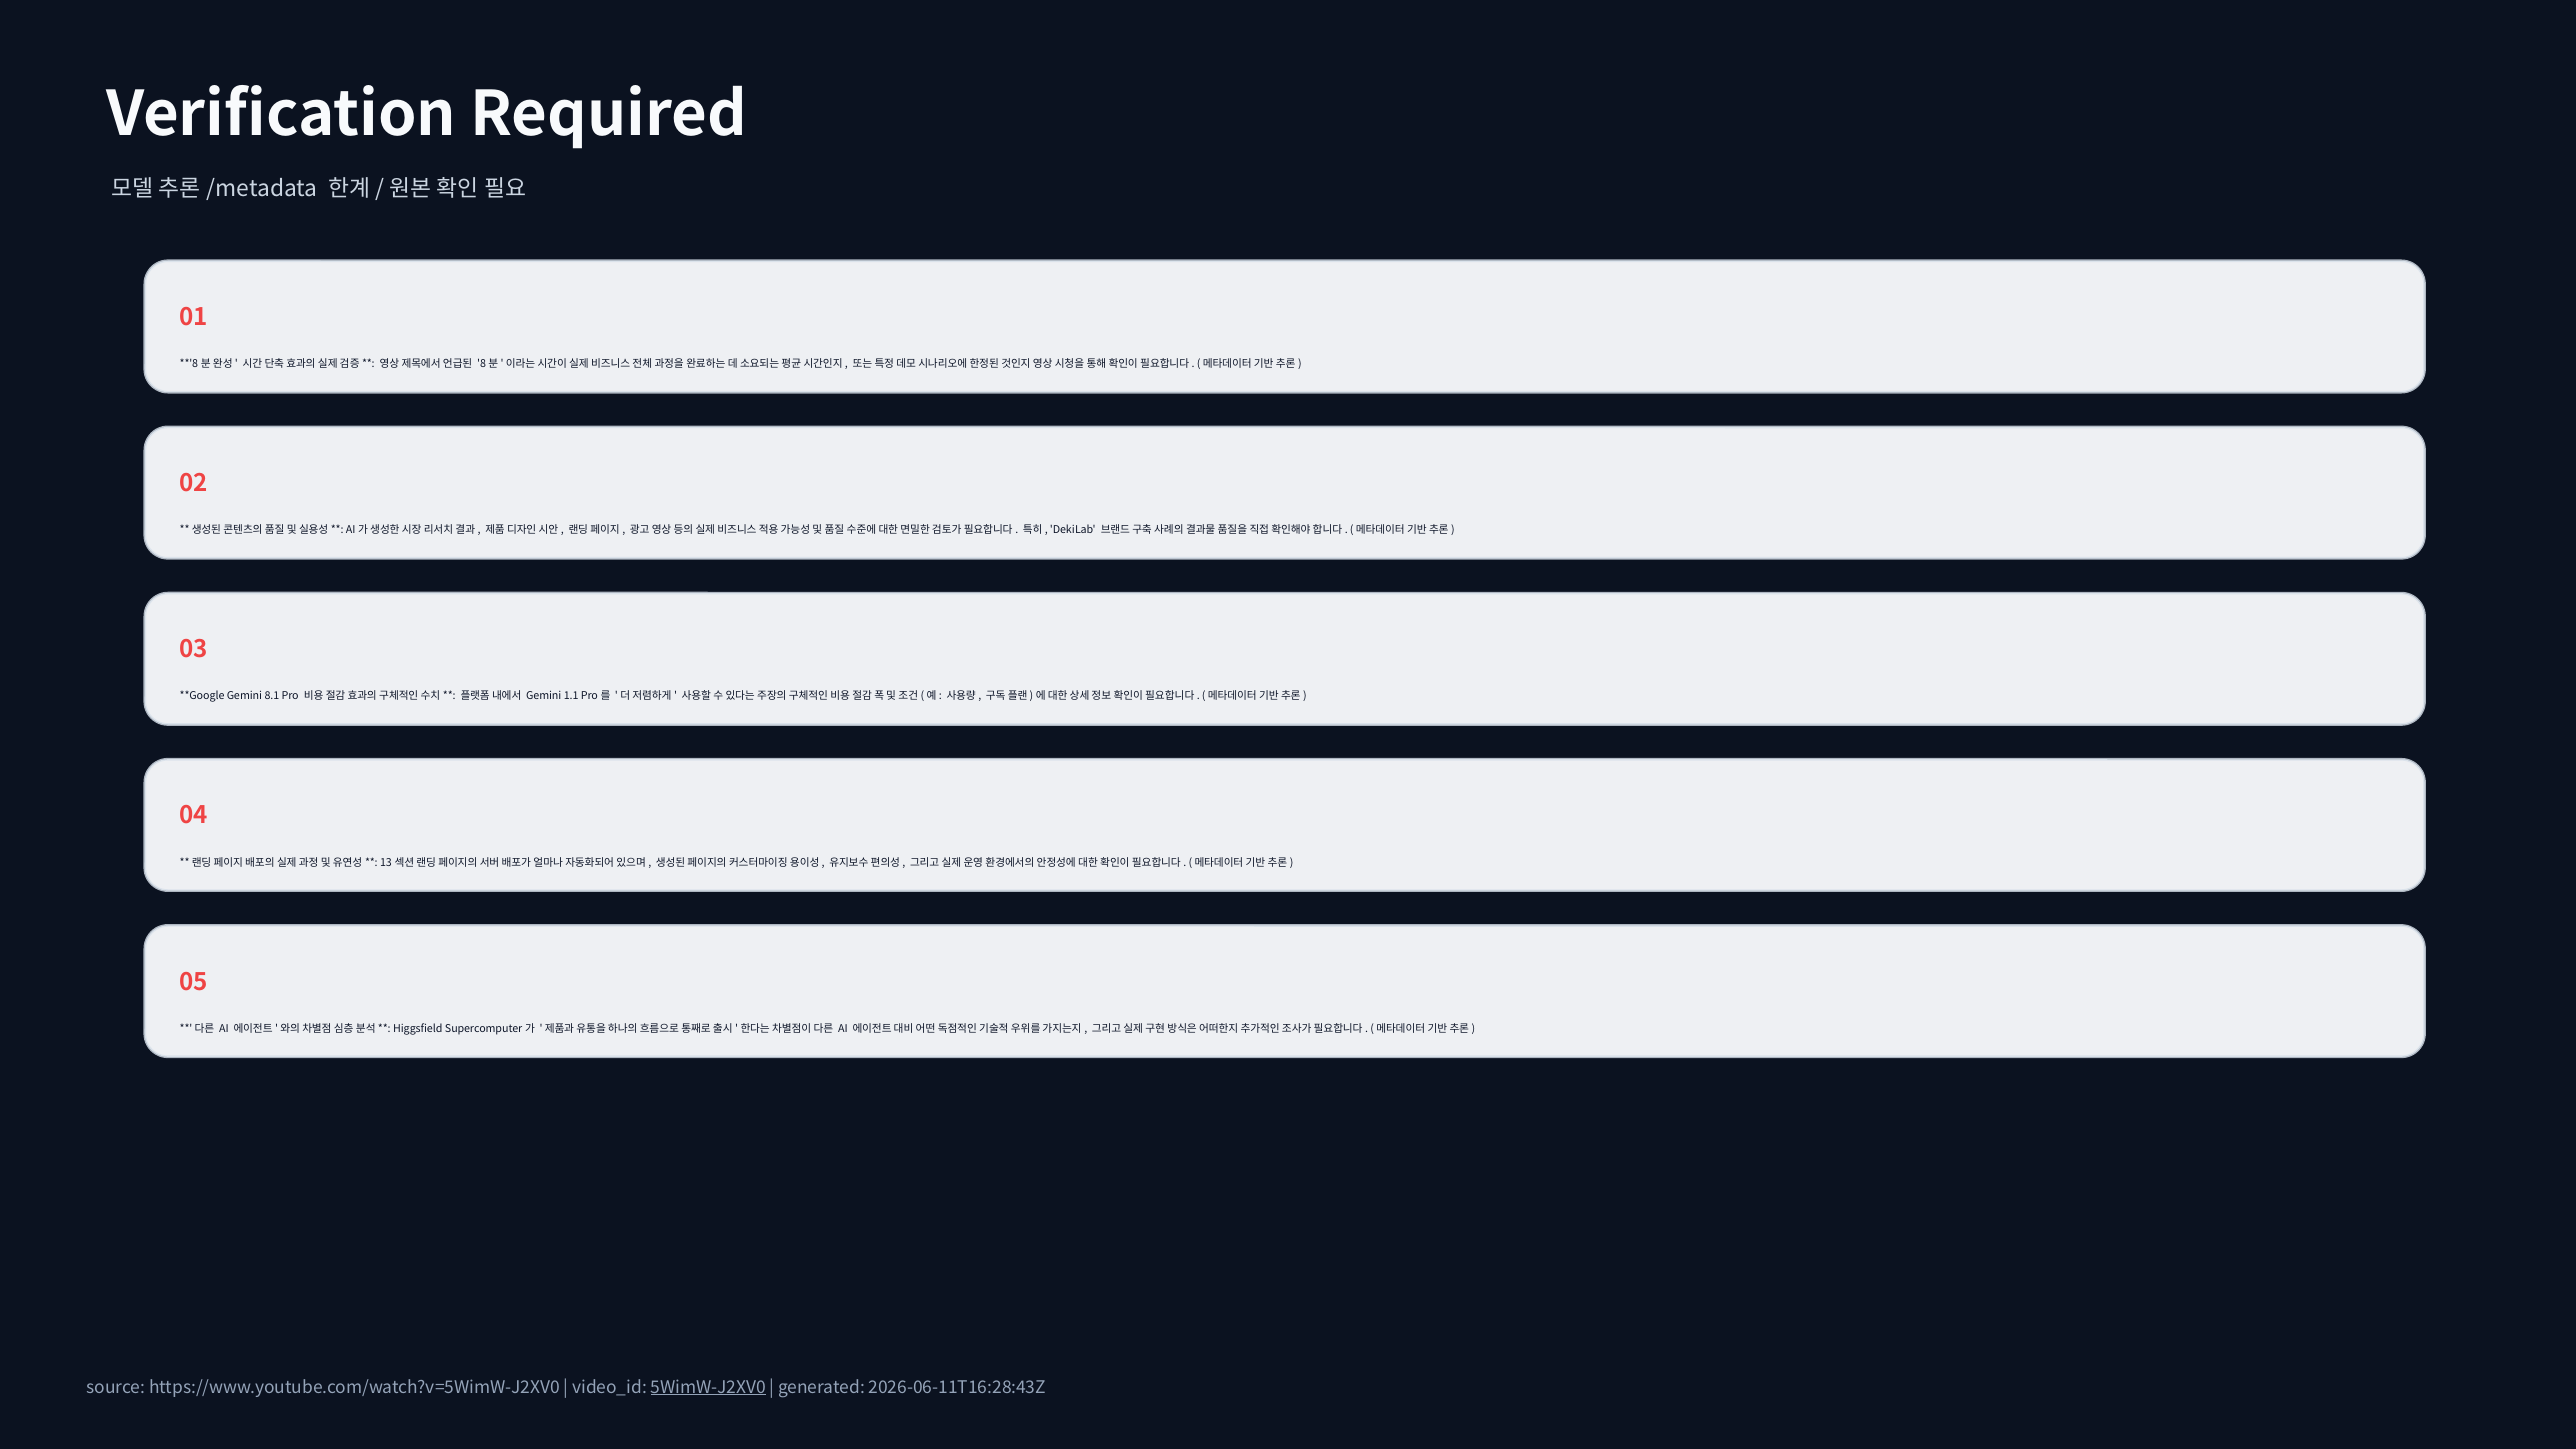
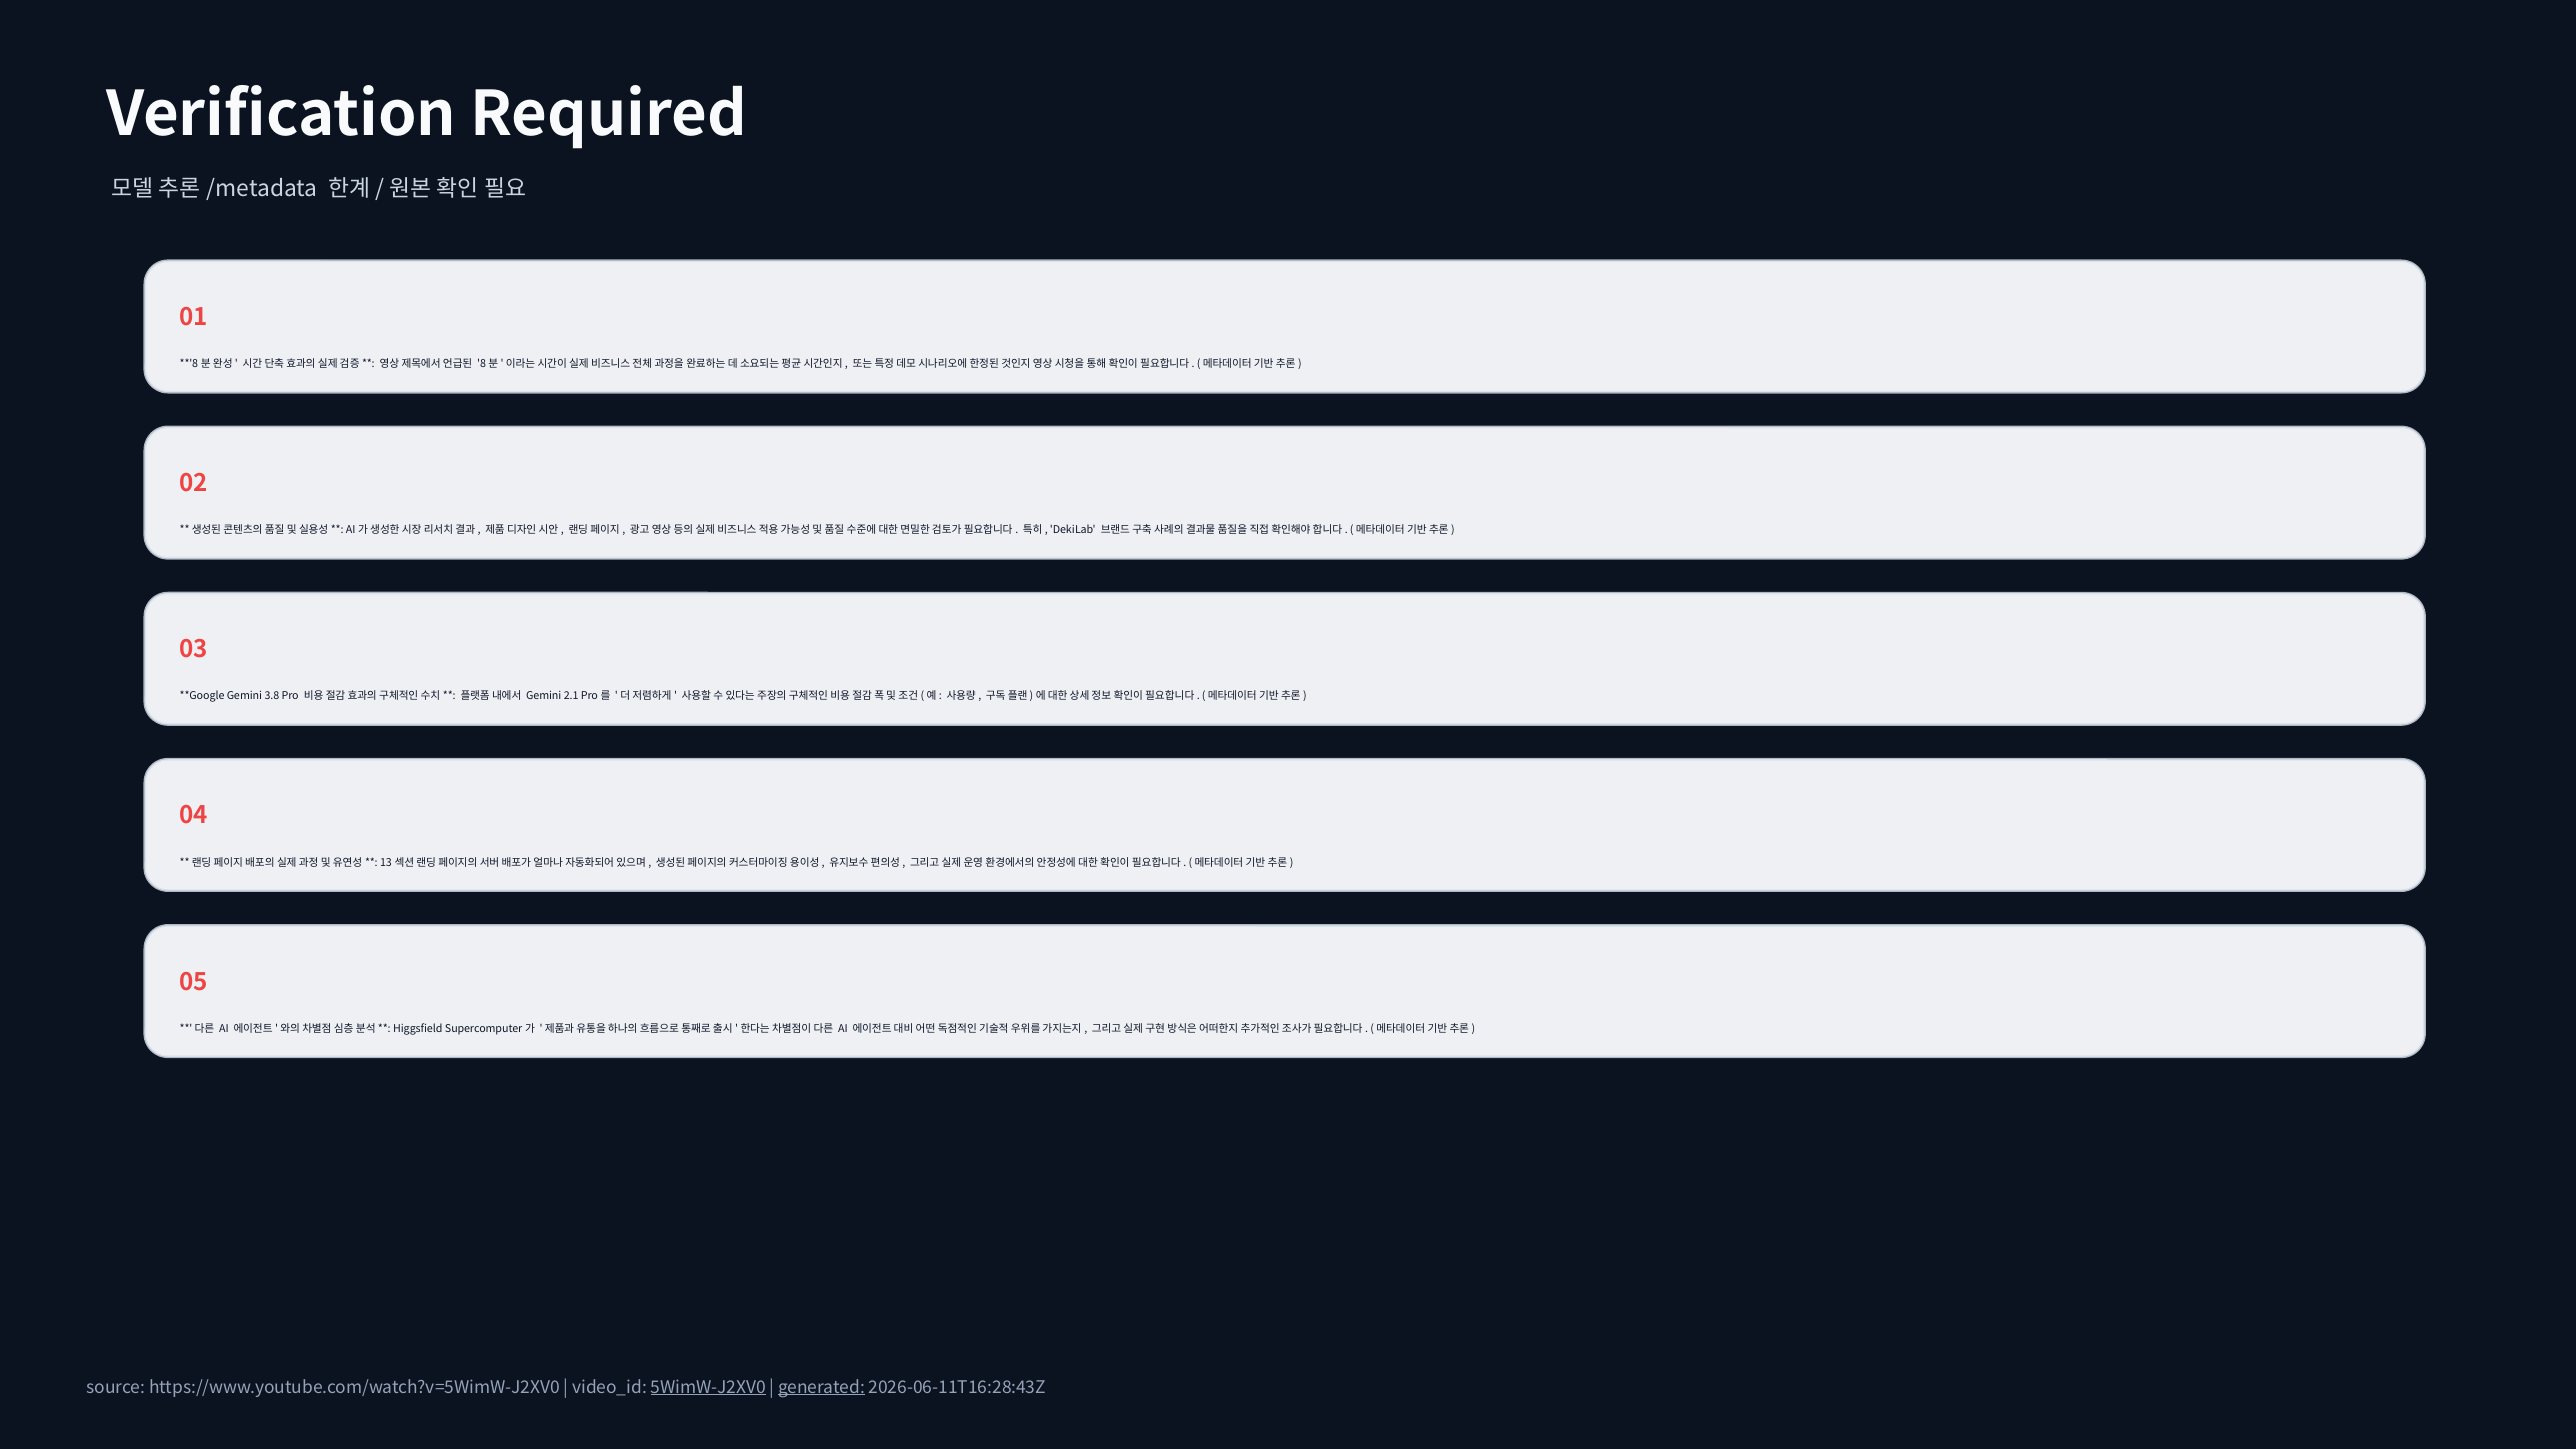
8.1: 8.1 -> 3.8
1.1: 1.1 -> 2.1
generated underline: none -> present
